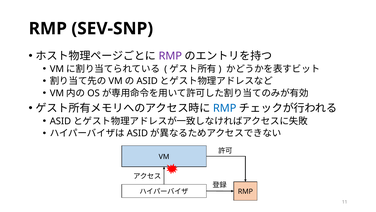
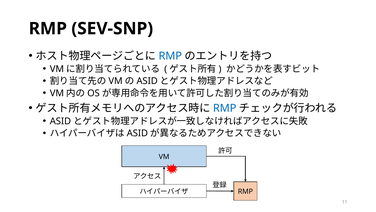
RMP at (170, 56) colour: purple -> blue
